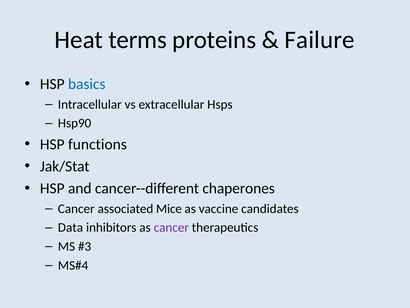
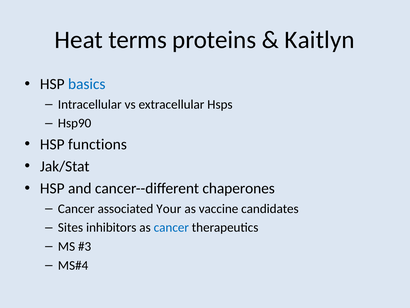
Failure: Failure -> Kaitlyn
Mice: Mice -> Your
Data: Data -> Sites
cancer at (171, 227) colour: purple -> blue
